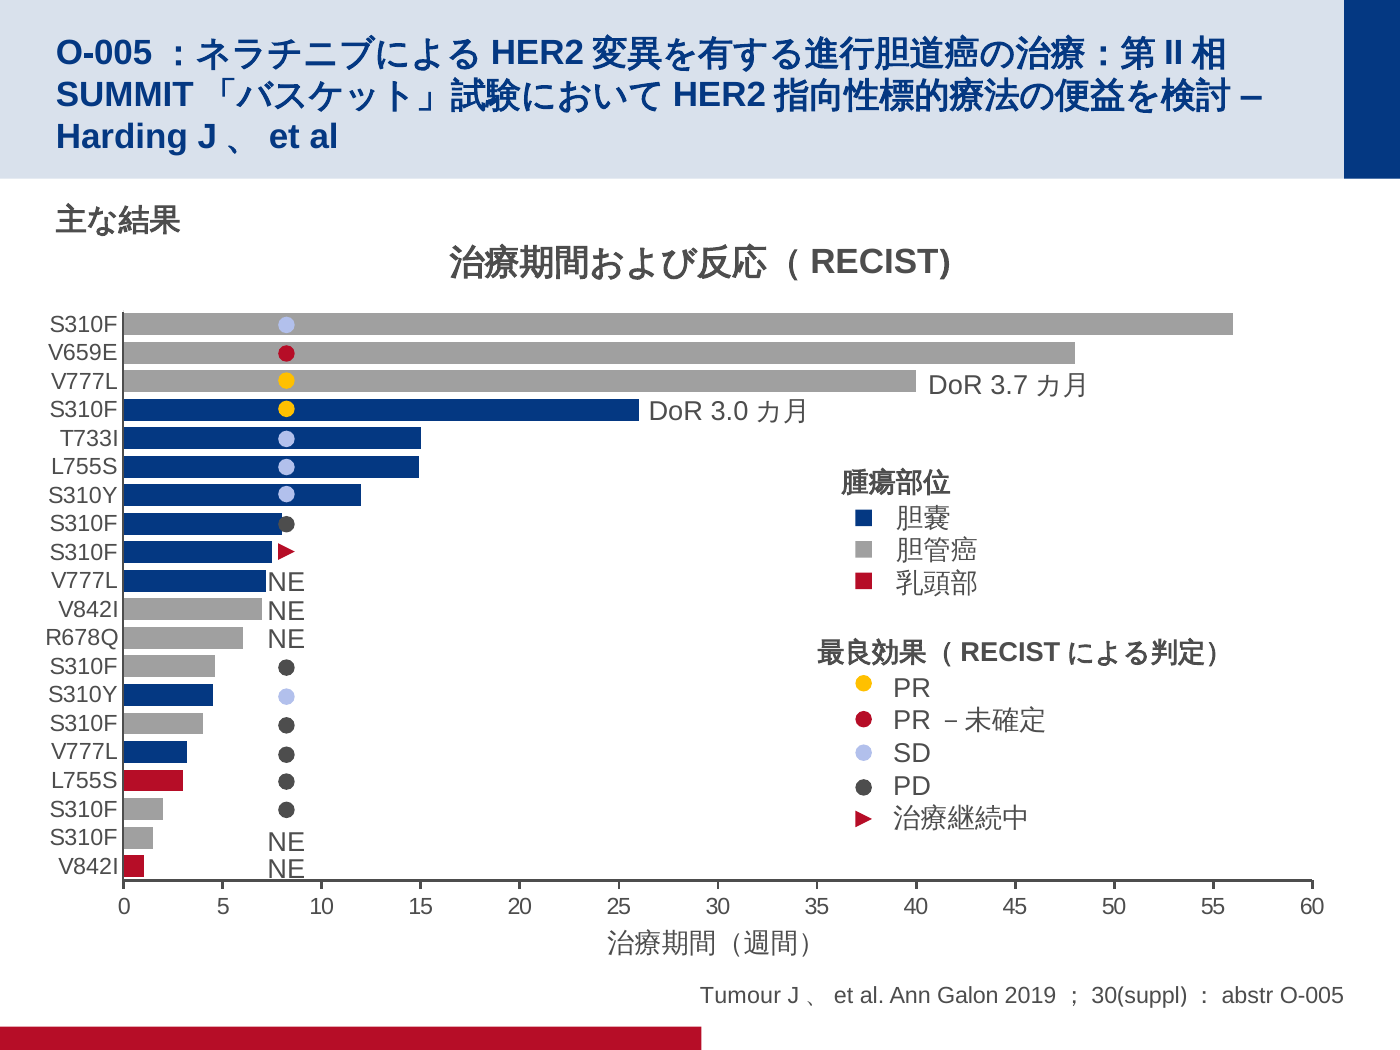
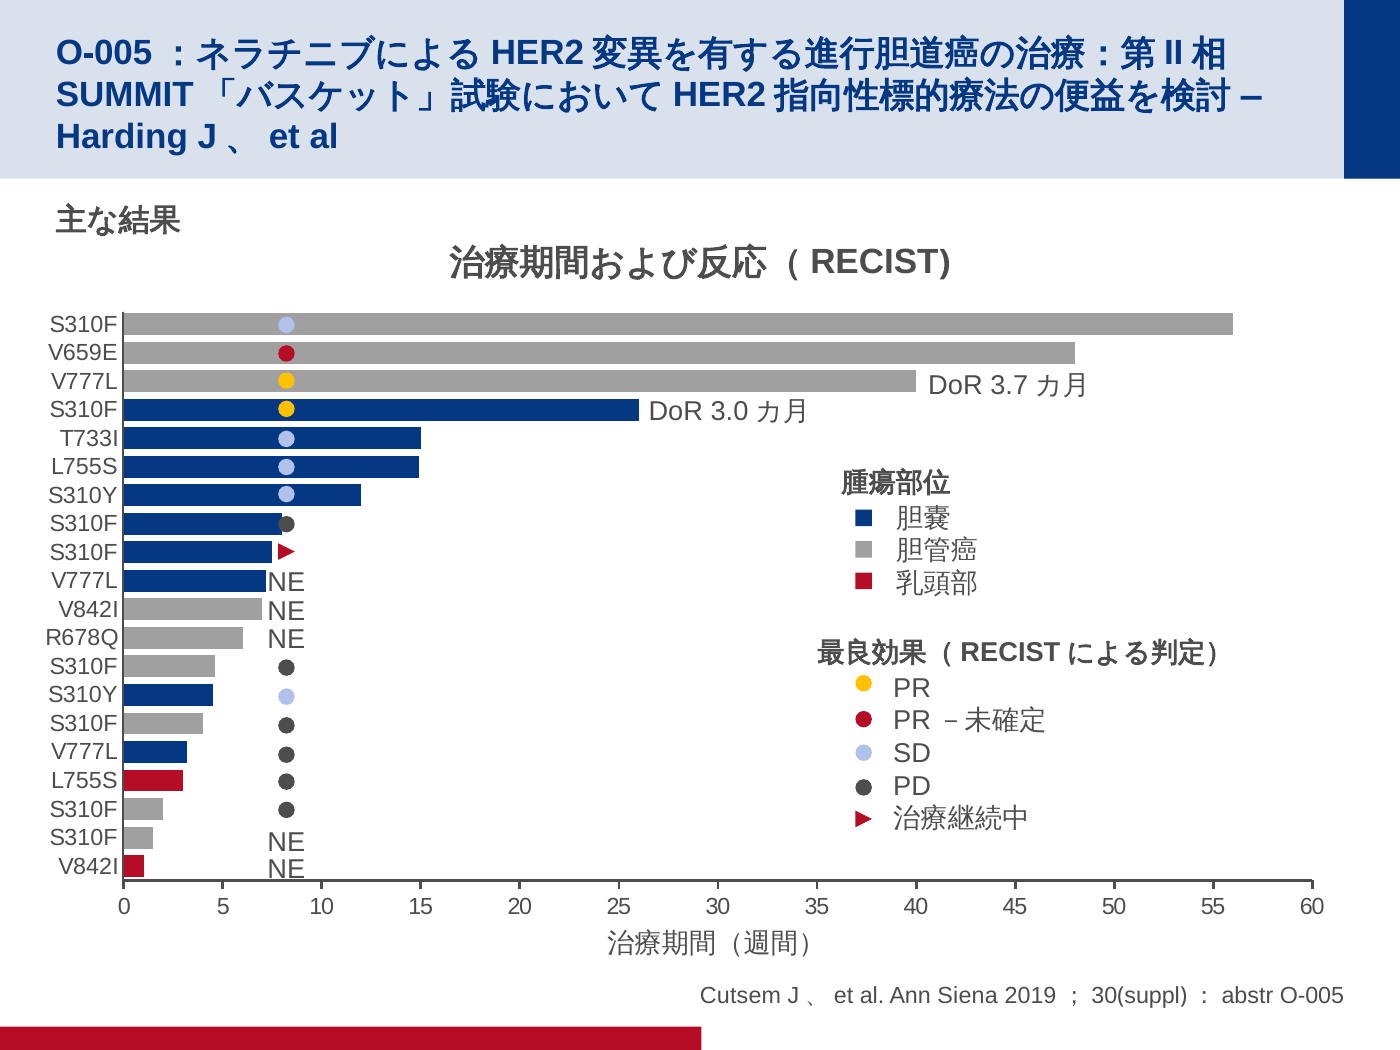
Tumour: Tumour -> Cutsem
Galon: Galon -> Siena
